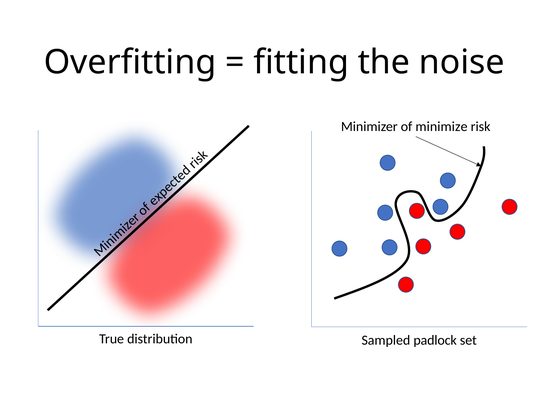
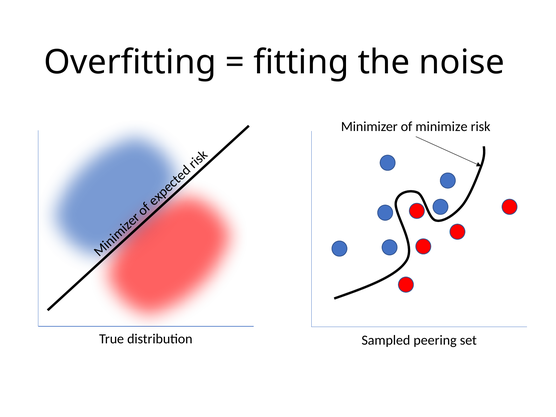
padlock: padlock -> peering
